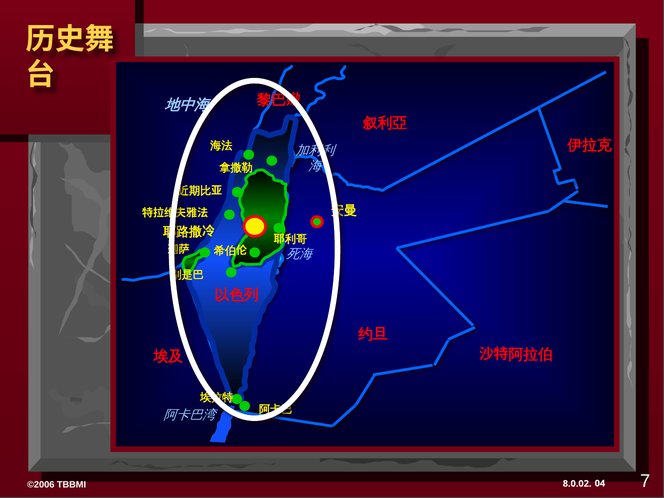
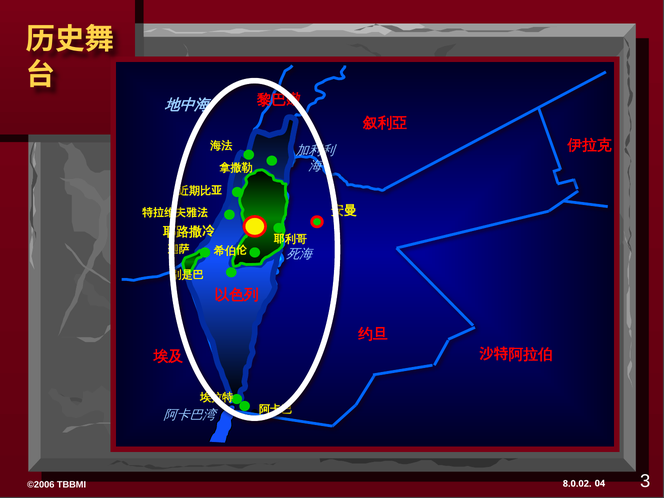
7: 7 -> 3
